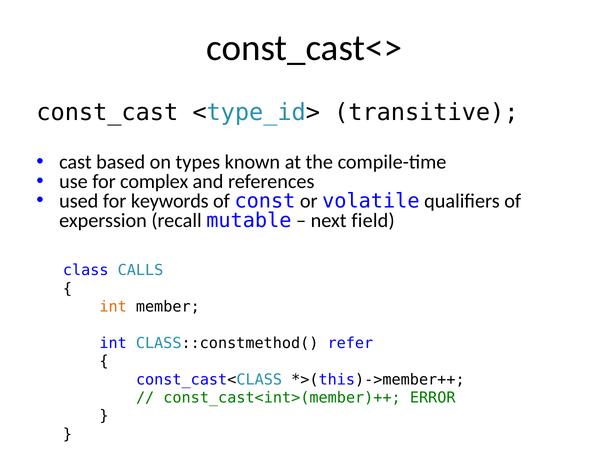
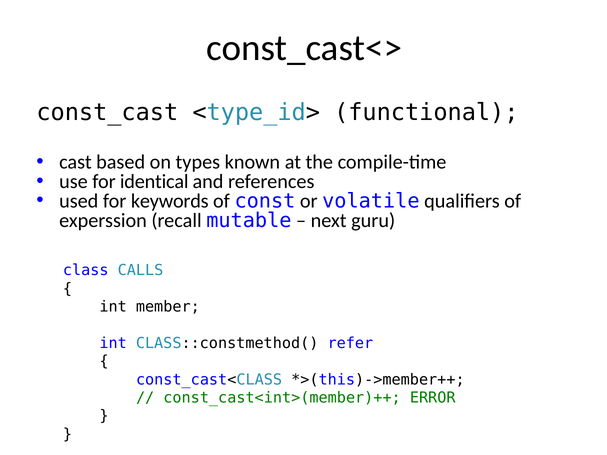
transitive: transitive -> functional
complex: complex -> identical
field: field -> guru
int at (113, 307) colour: orange -> black
